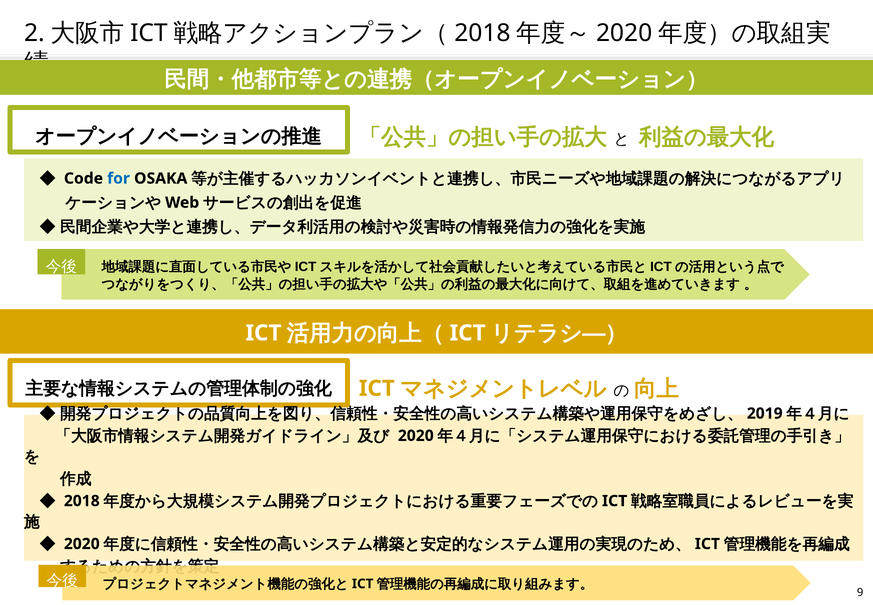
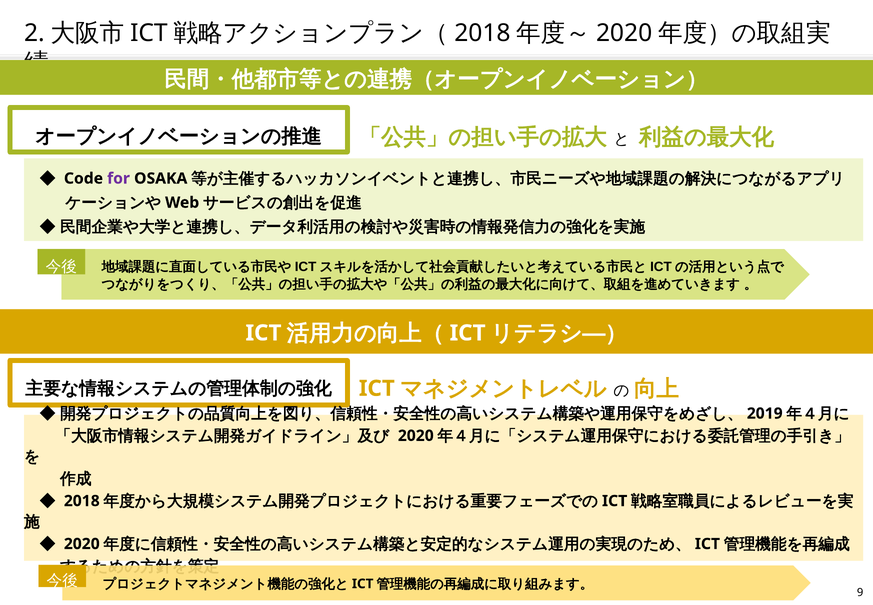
for colour: blue -> purple
